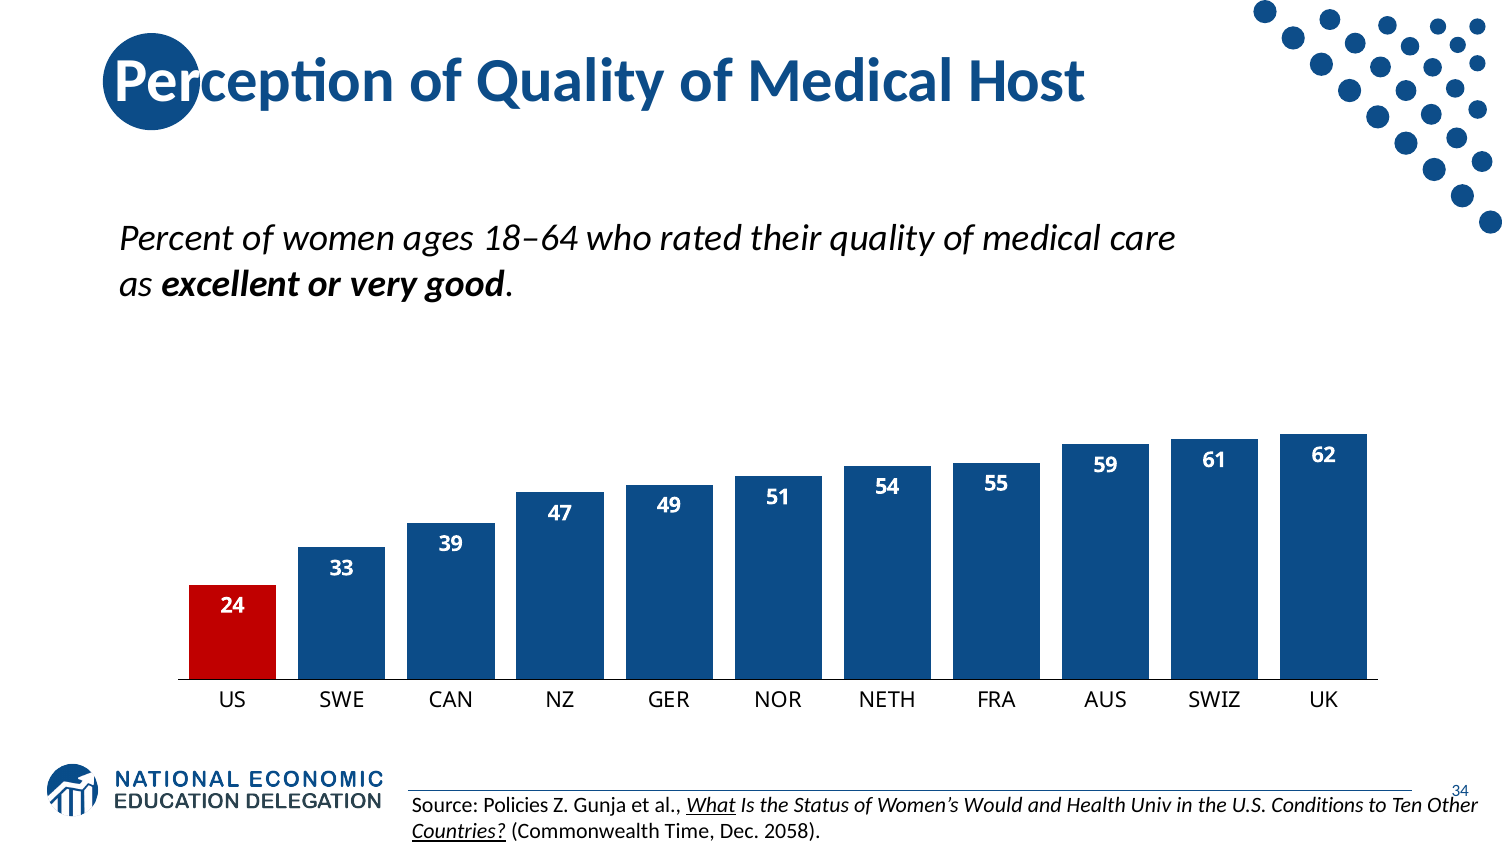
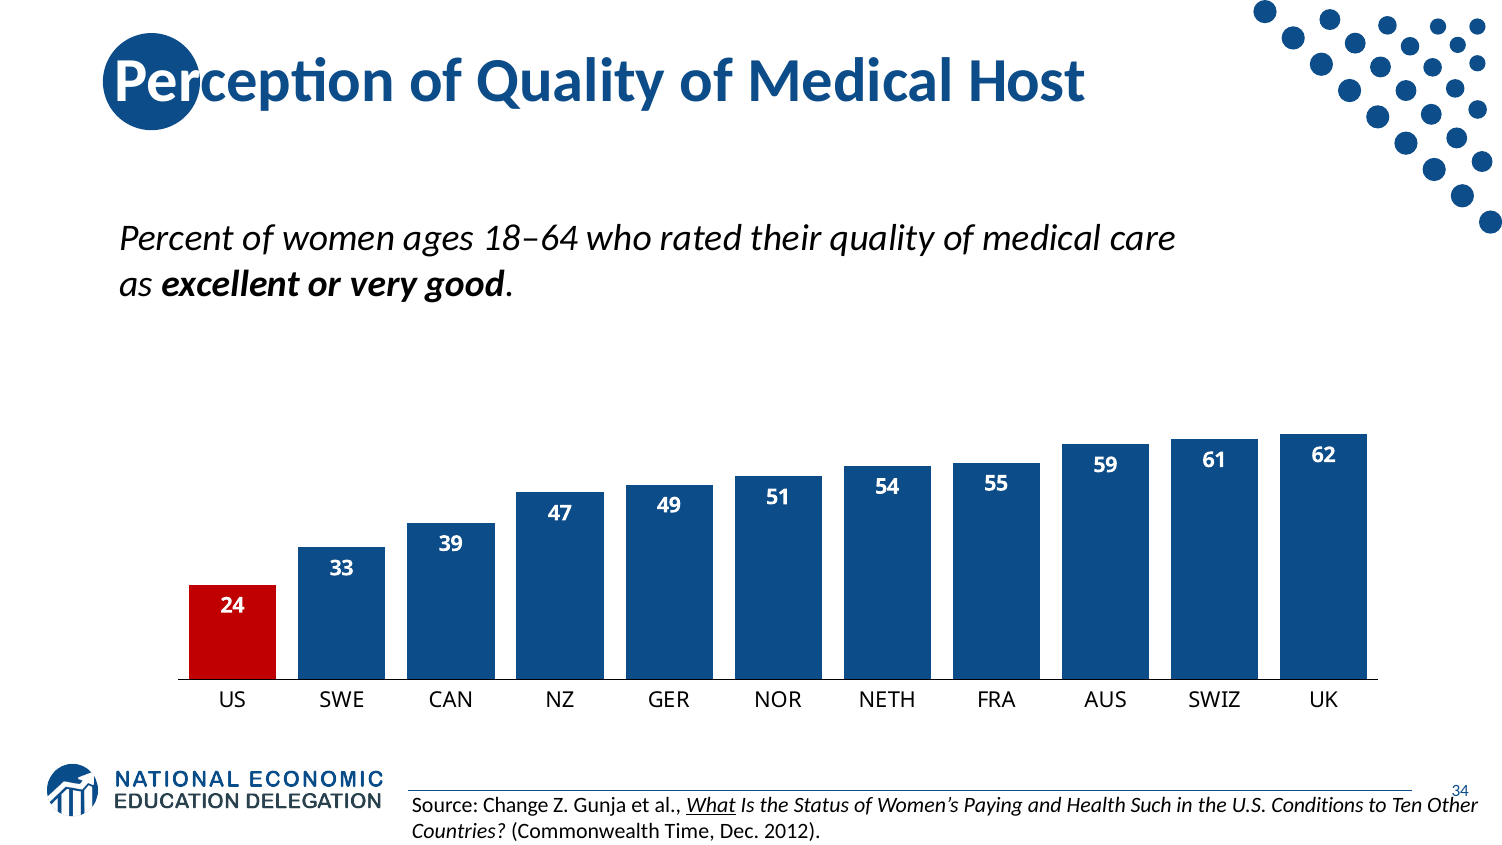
Policies: Policies -> Change
Would: Would -> Paying
Univ: Univ -> Such
Countries underline: present -> none
2058: 2058 -> 2012
